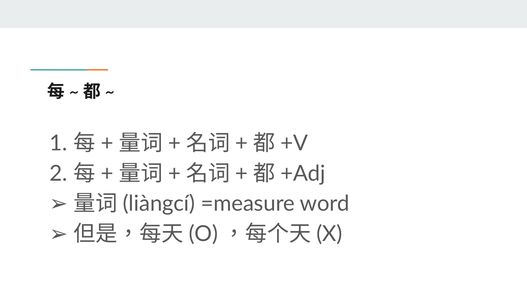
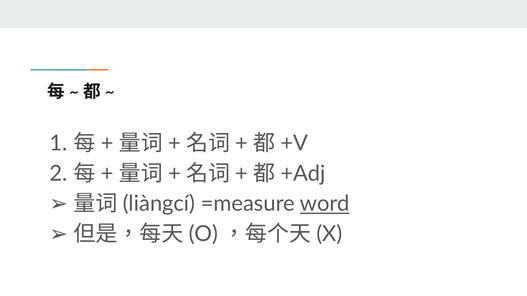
word underline: none -> present
